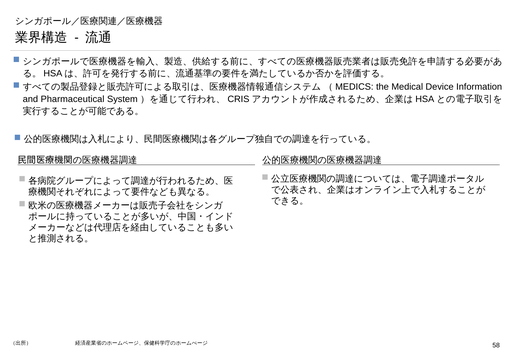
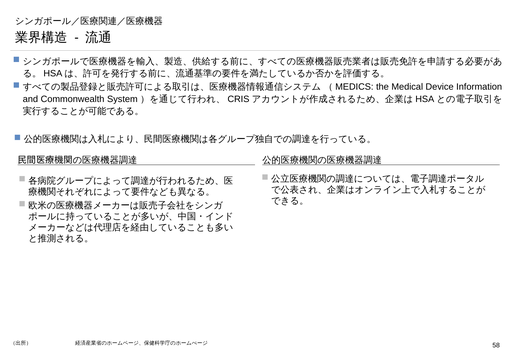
Pharmaceutical: Pharmaceutical -> Commonwealth
